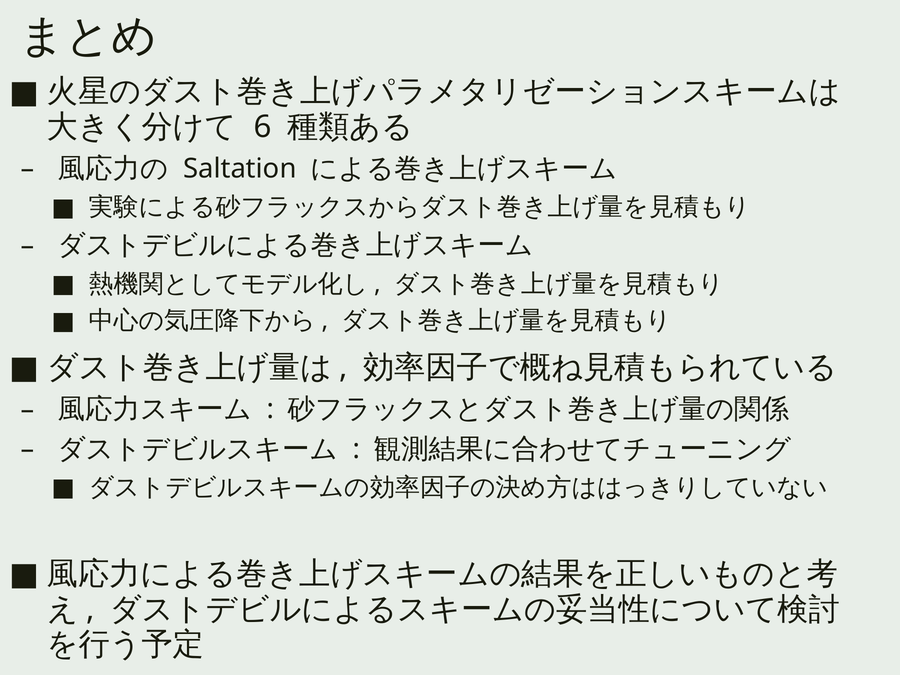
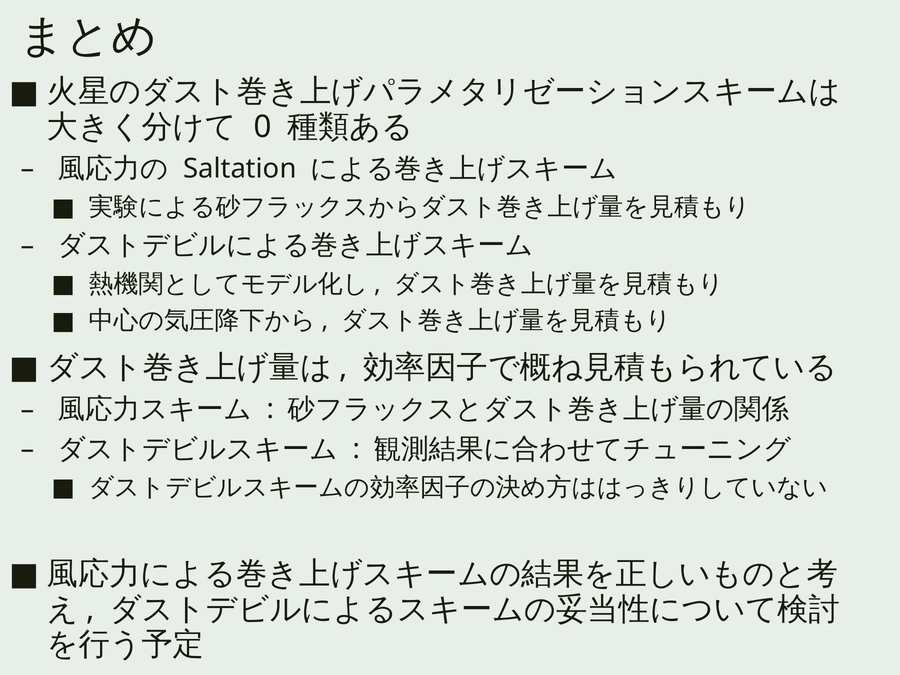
6: 6 -> 0
